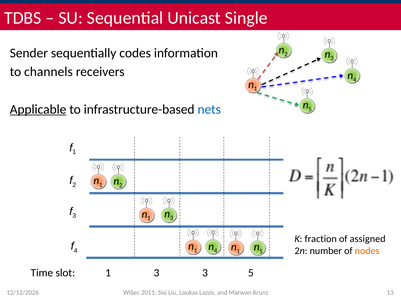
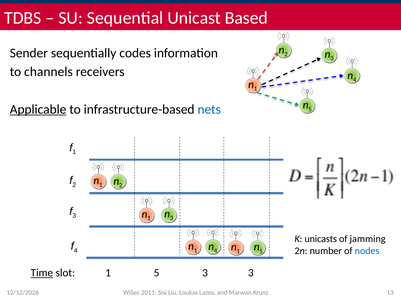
Single: Single -> Based
fraction: fraction -> unicasts
assigned: assigned -> jamming
nodes colour: orange -> blue
Time underline: none -> present
1 3: 3 -> 5
3 5: 5 -> 3
